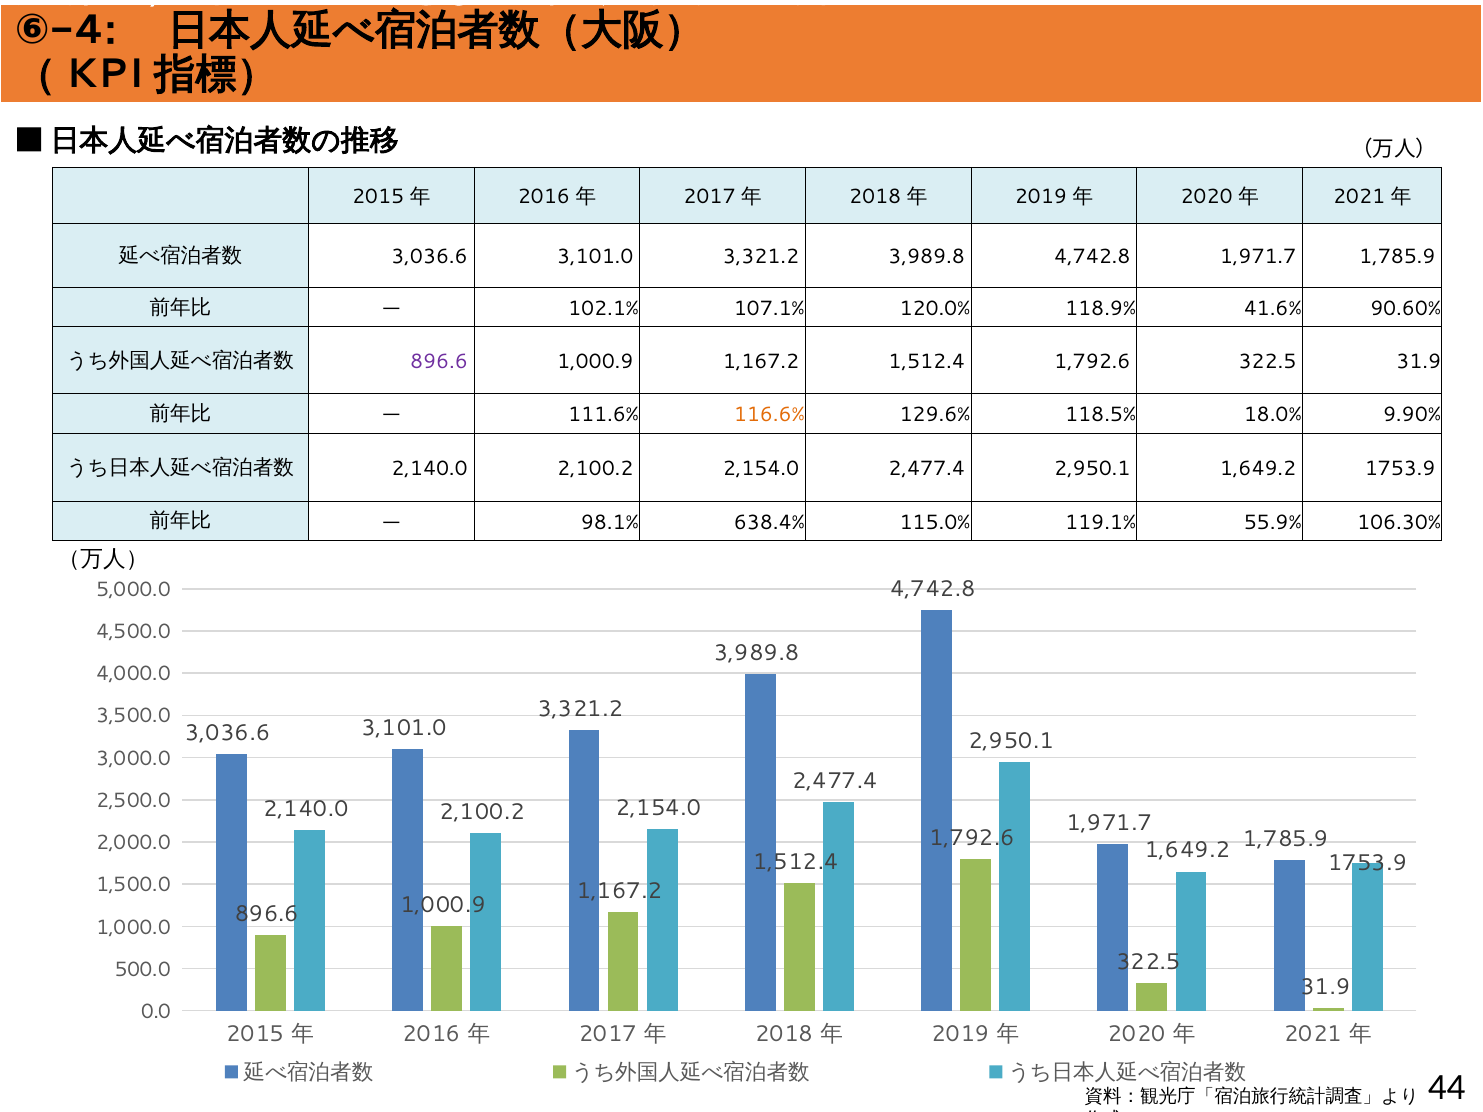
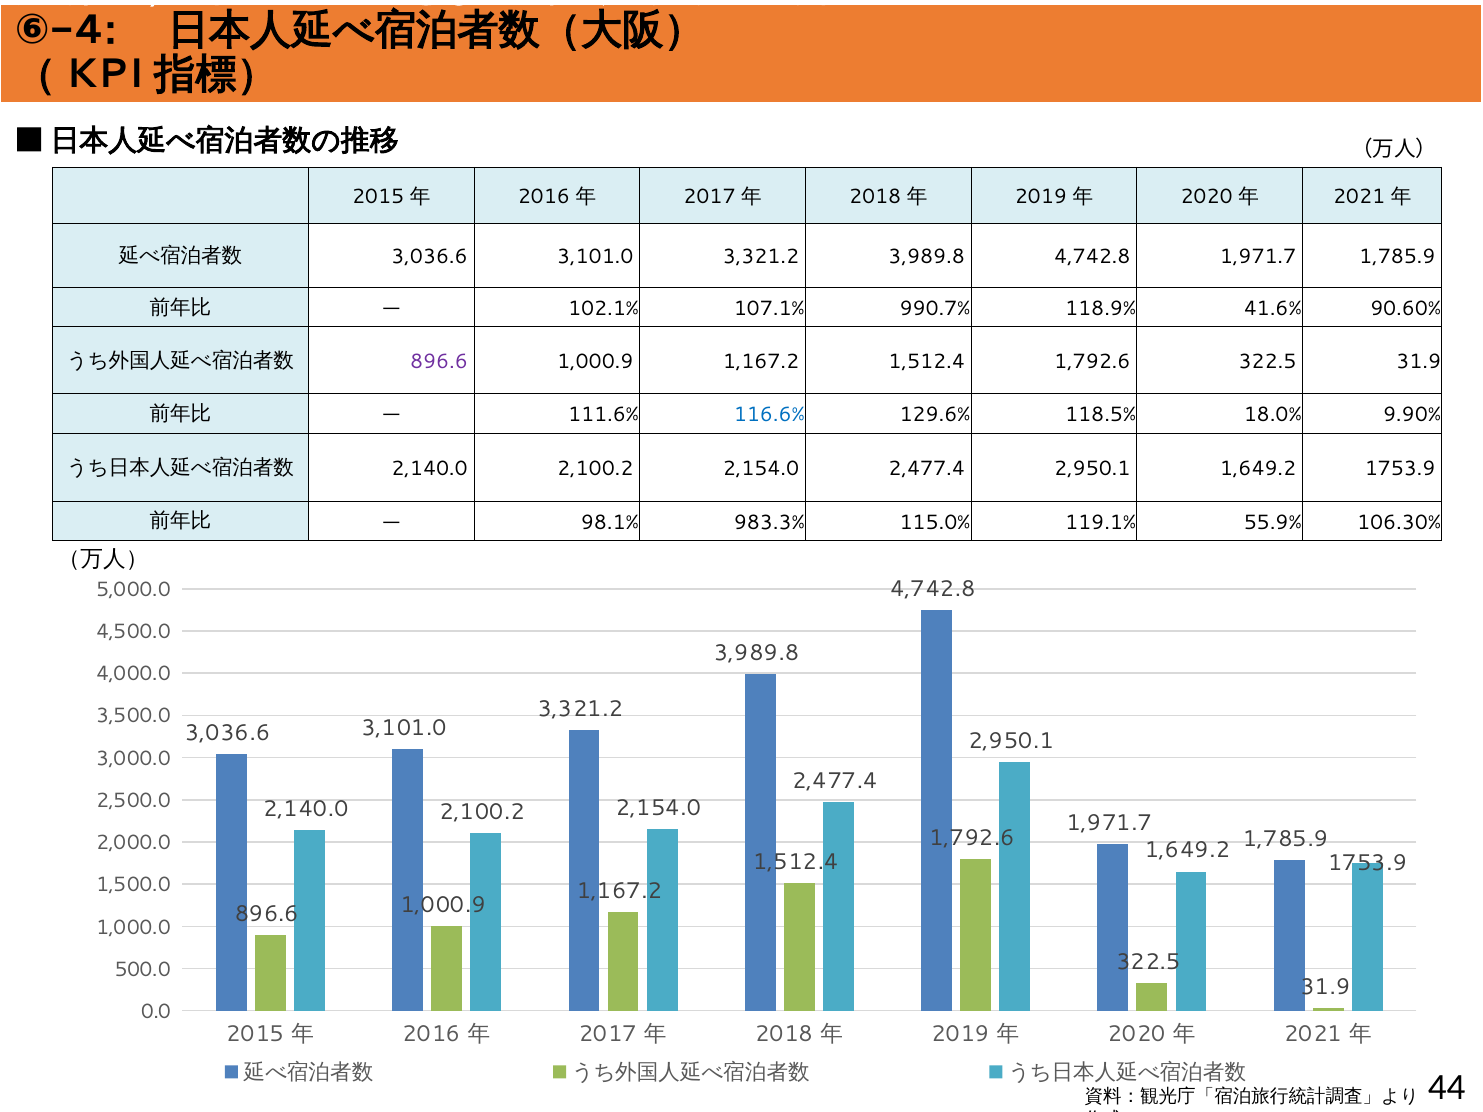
120.0%: 120.0% -> 990.7%
116.6% colour: orange -> blue
638.4%: 638.4% -> 983.3%
